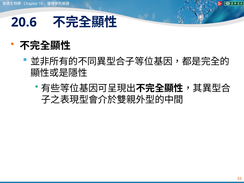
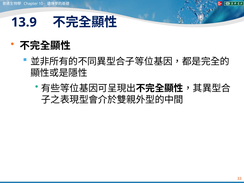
20.6: 20.6 -> 13.9
